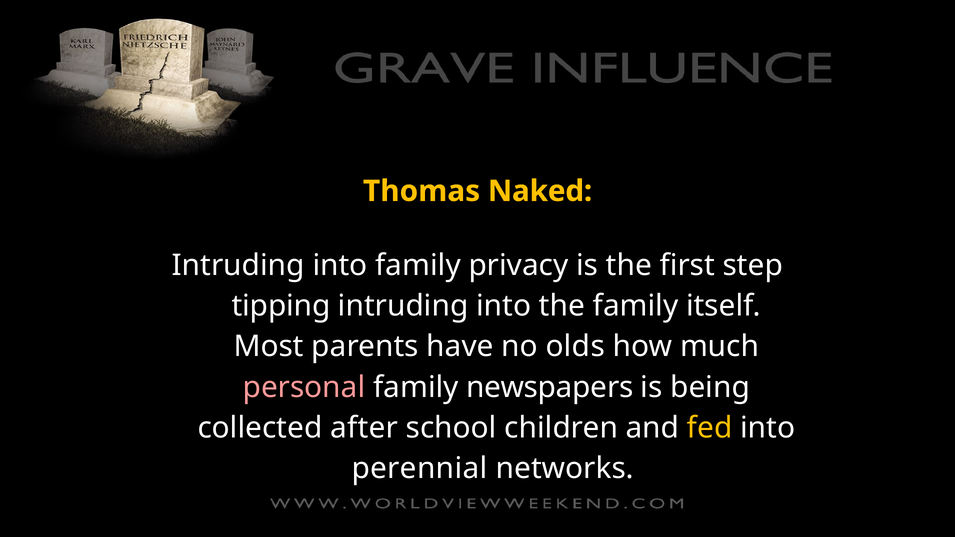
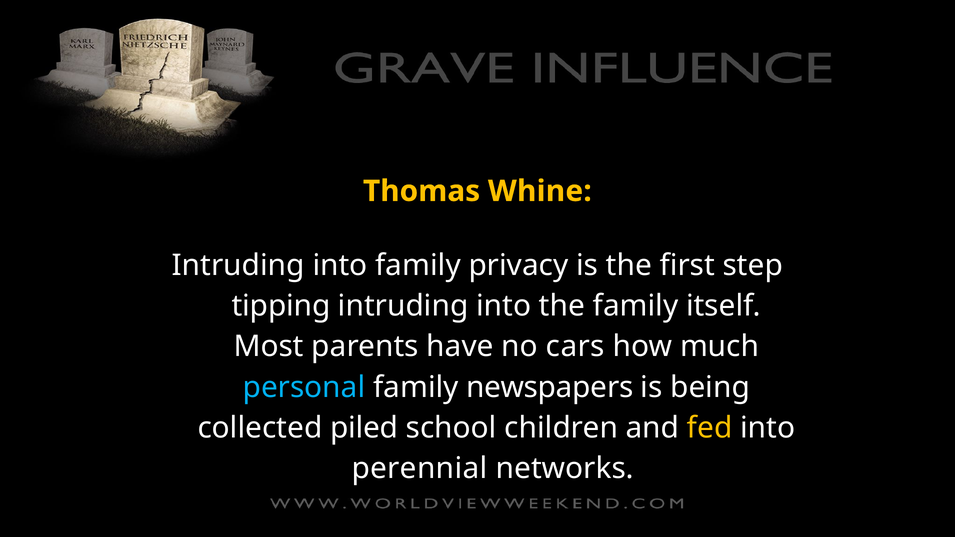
Naked: Naked -> Whine
olds: olds -> cars
personal colour: pink -> light blue
after: after -> piled
